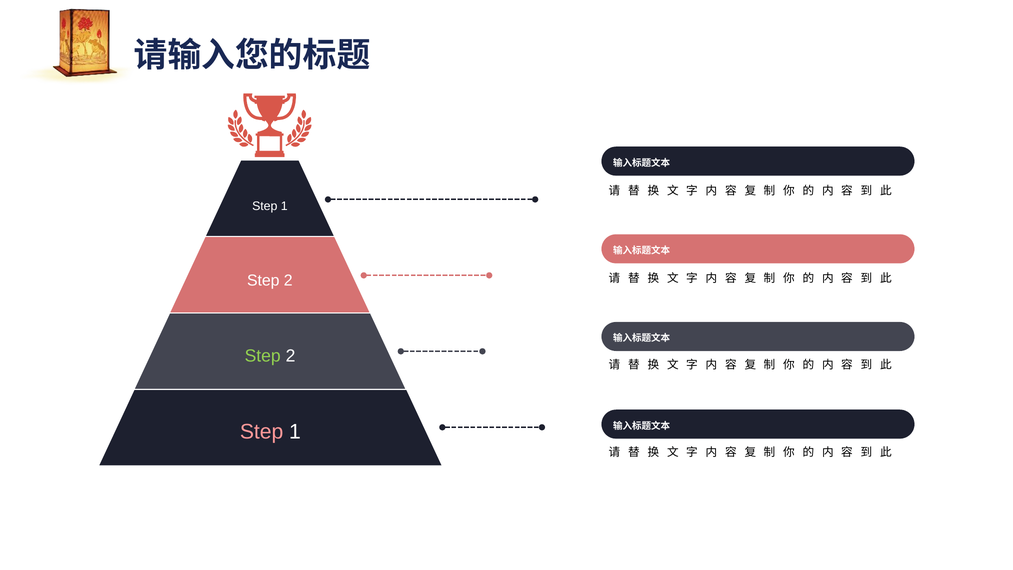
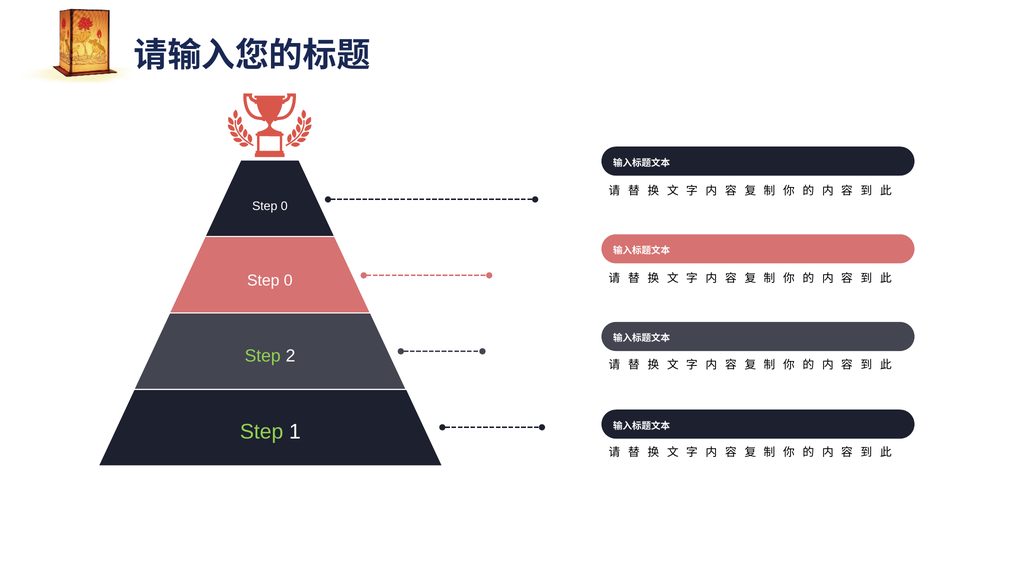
1 at (284, 206): 1 -> 0
2 at (288, 280): 2 -> 0
Step at (262, 432) colour: pink -> light green
